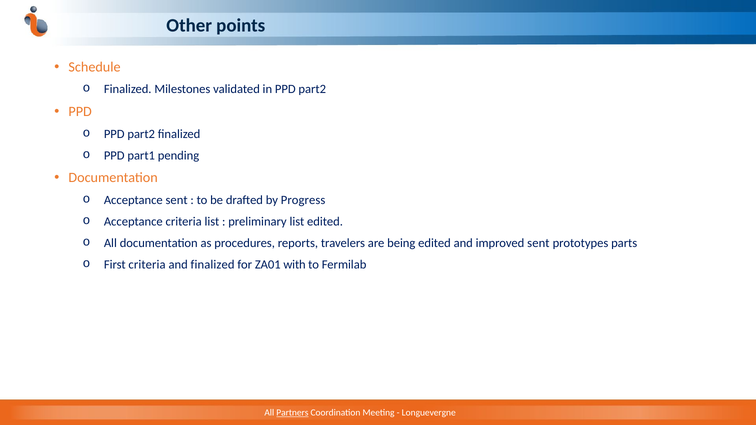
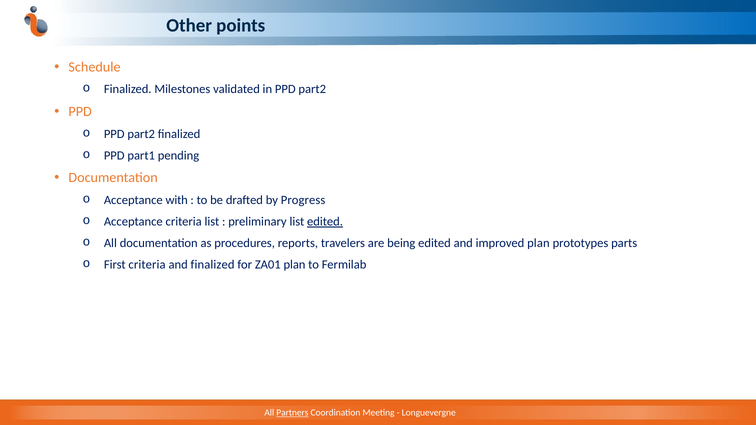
Acceptance sent: sent -> with
edited at (325, 222) underline: none -> present
improved sent: sent -> plan
ZA01 with: with -> plan
